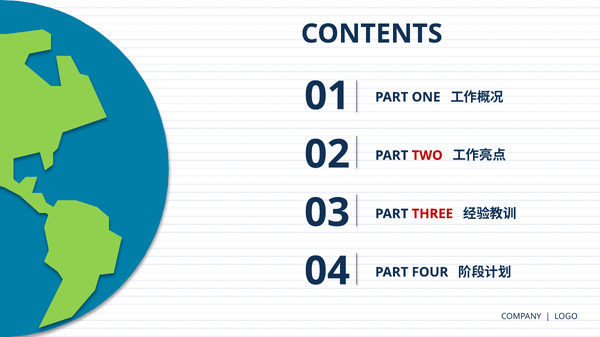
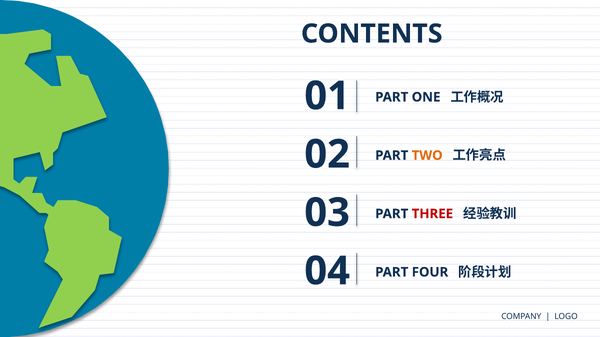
TWO colour: red -> orange
